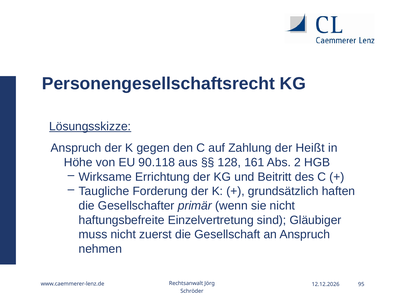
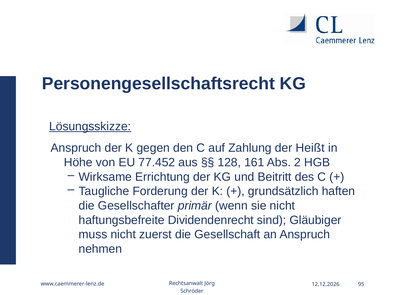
90.118: 90.118 -> 77.452
Einzelvertretung: Einzelvertretung -> Dividendenrecht
